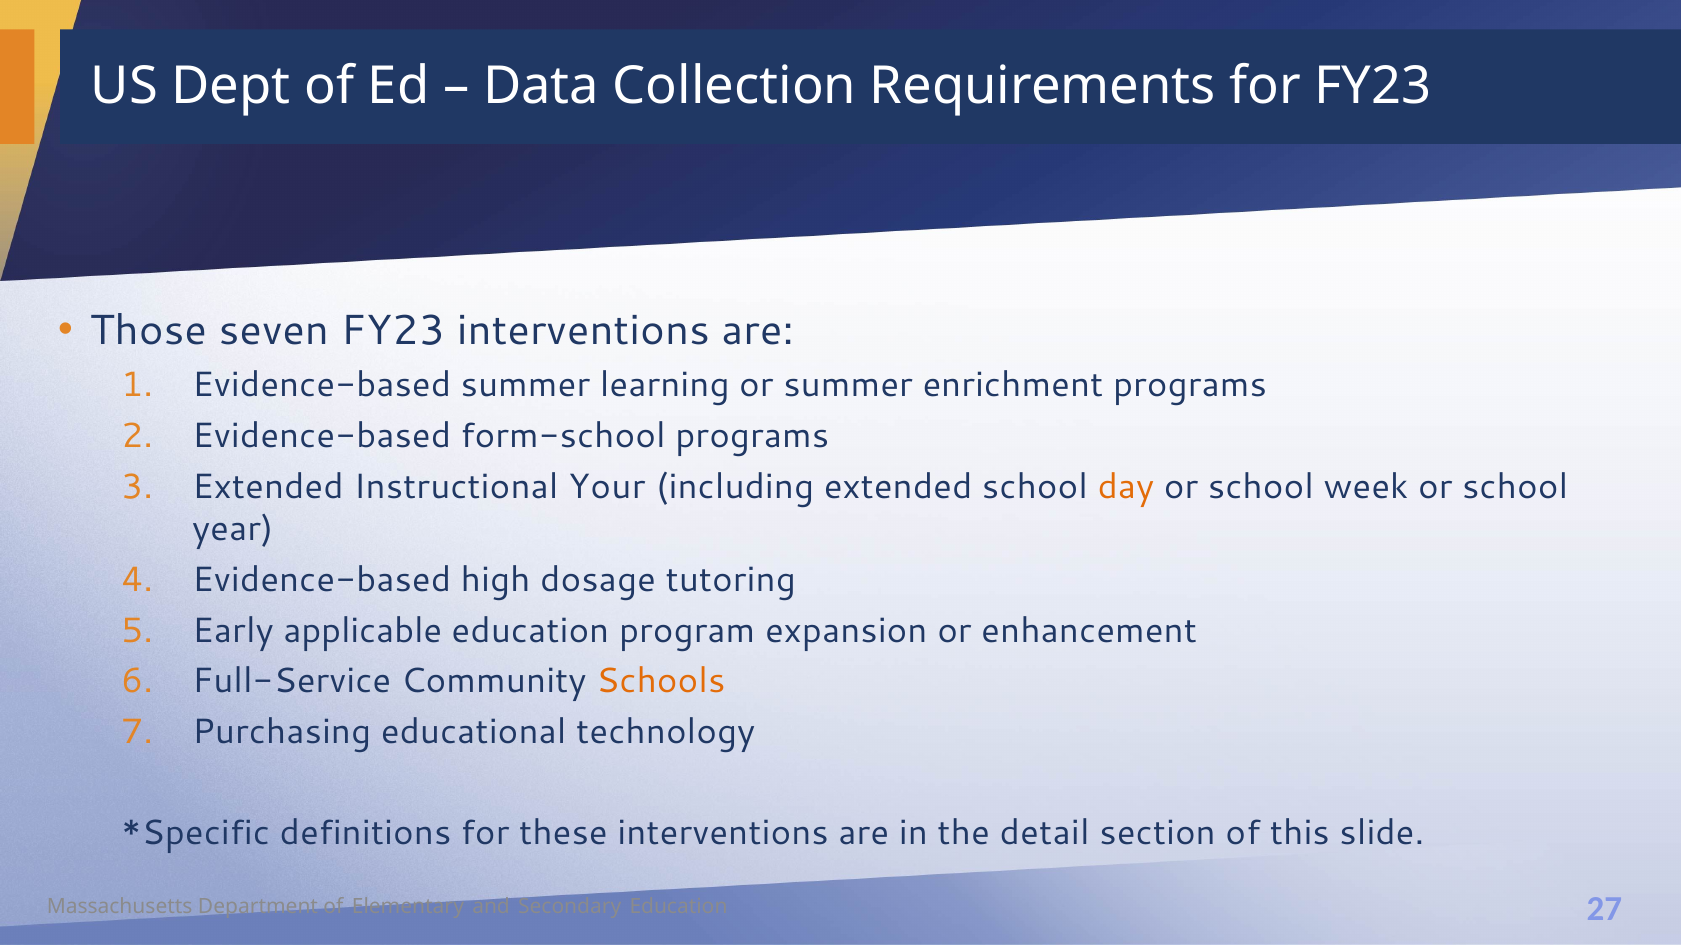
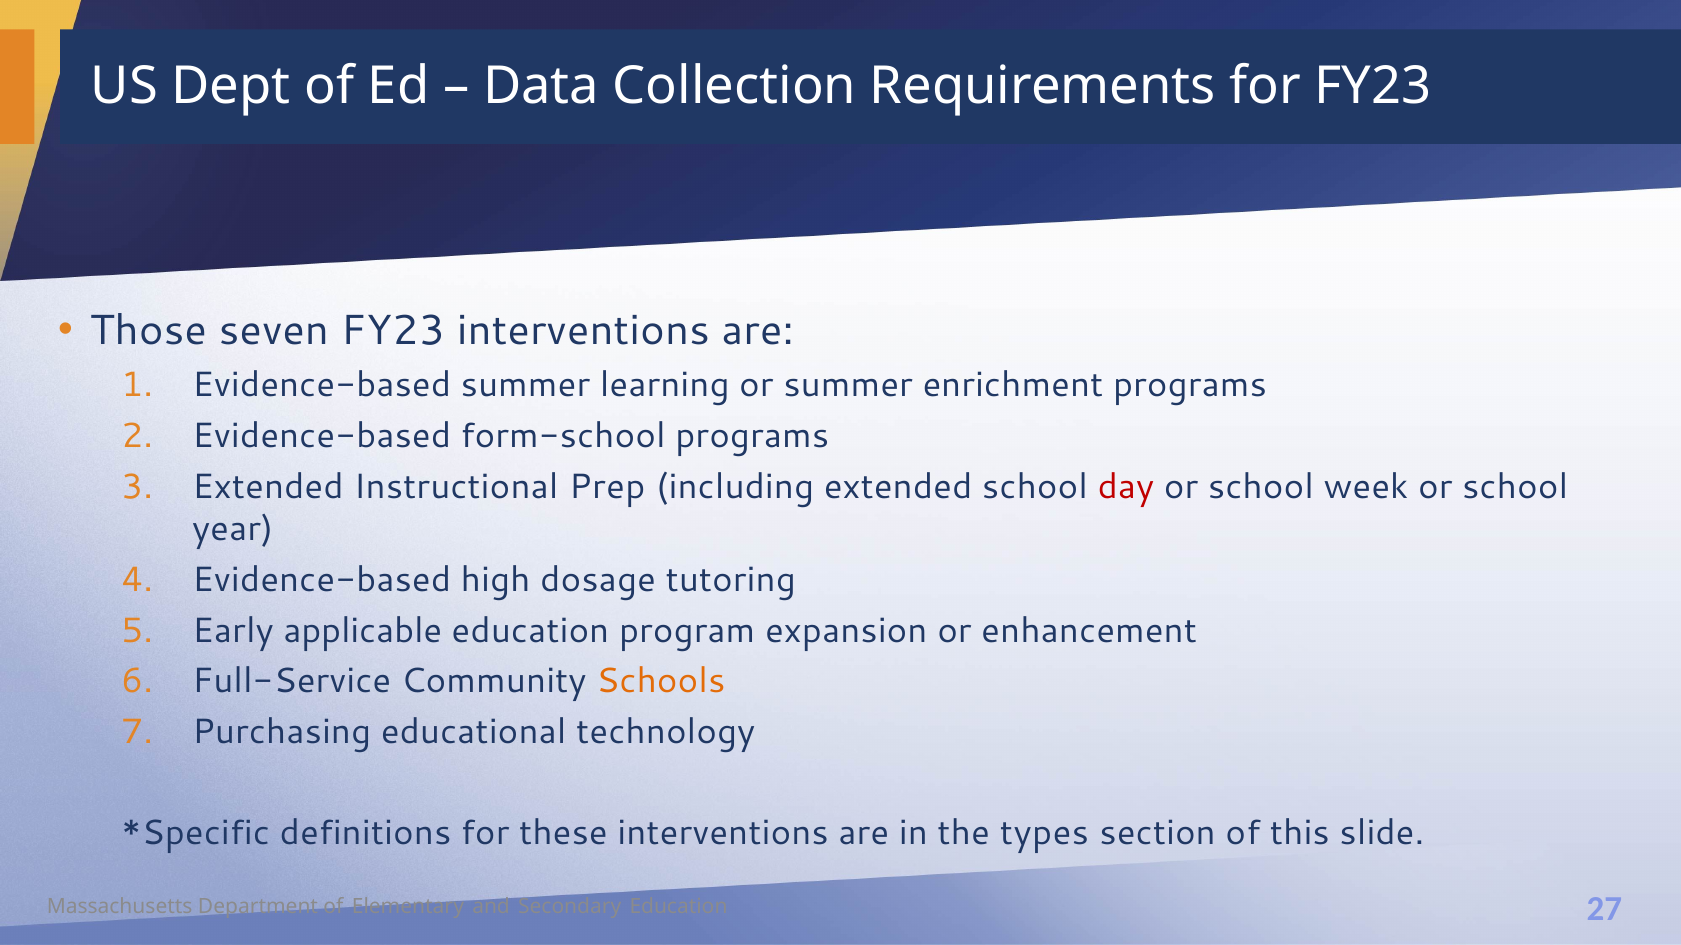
Your: Your -> Prep
day colour: orange -> red
detail: detail -> types
